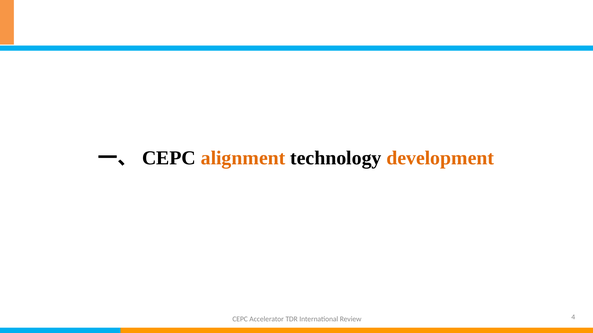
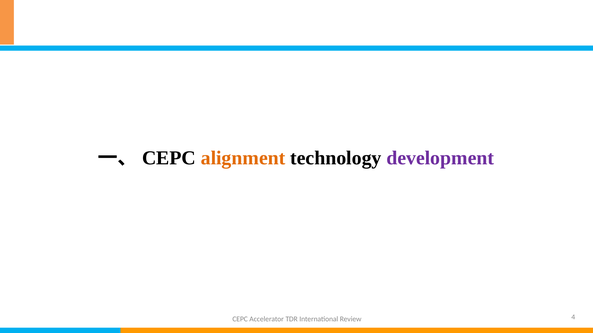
development colour: orange -> purple
